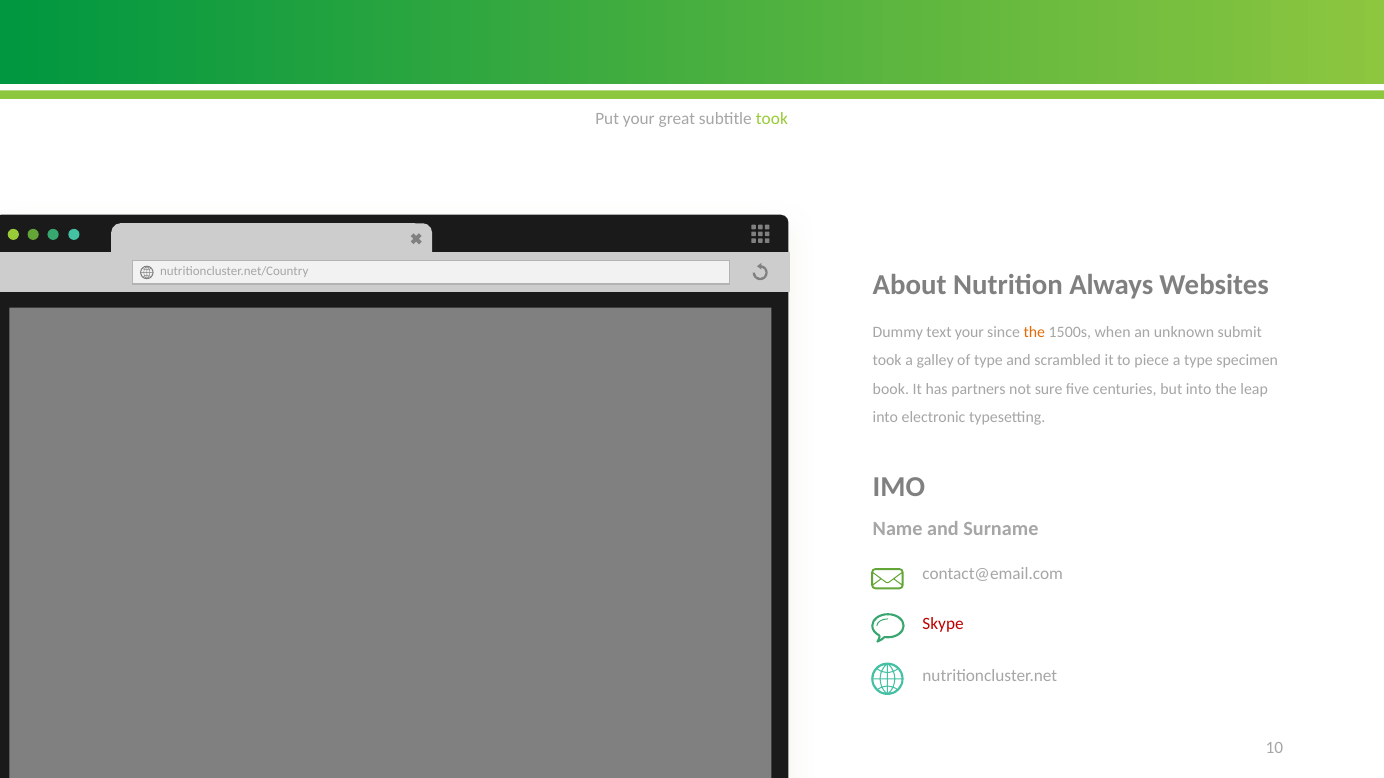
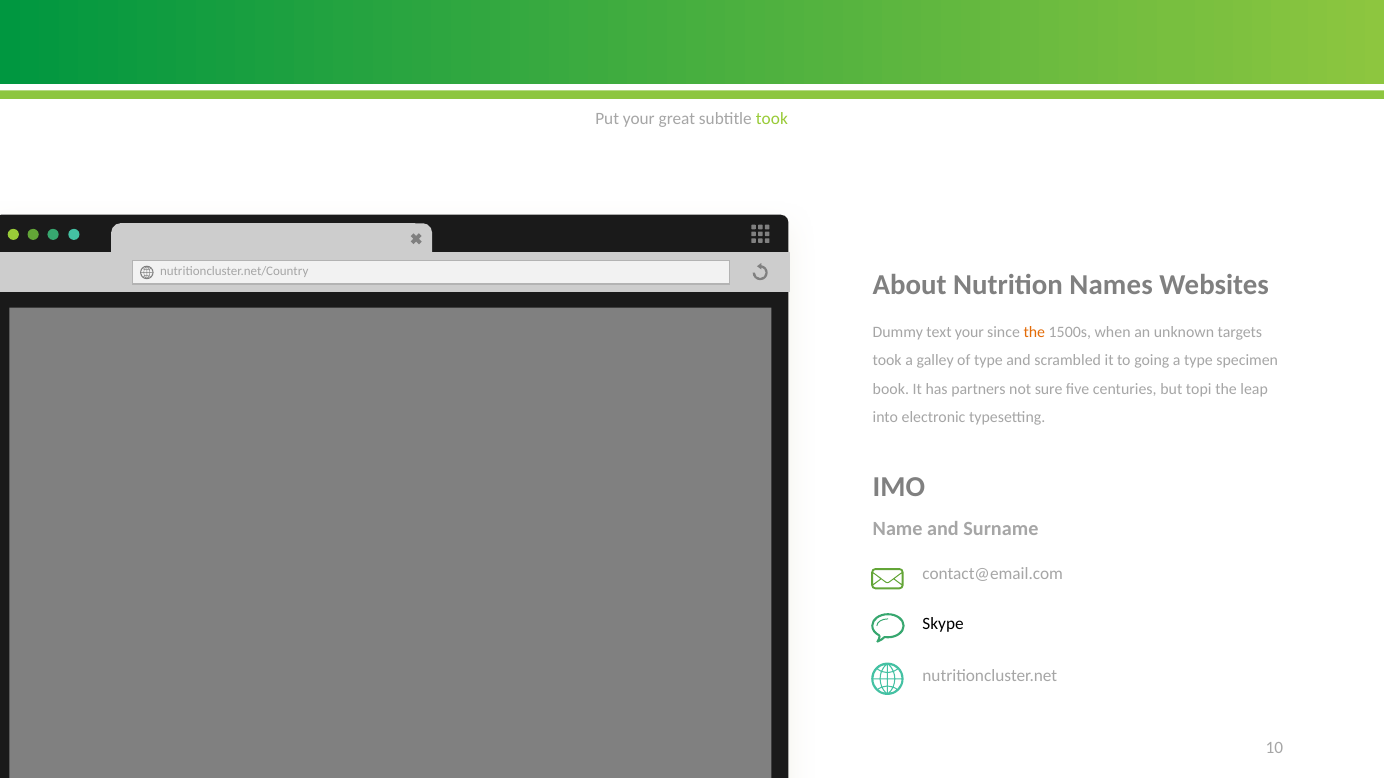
Always: Always -> Names
submit: submit -> targets
piece: piece -> going
but into: into -> topi
Skype colour: red -> black
